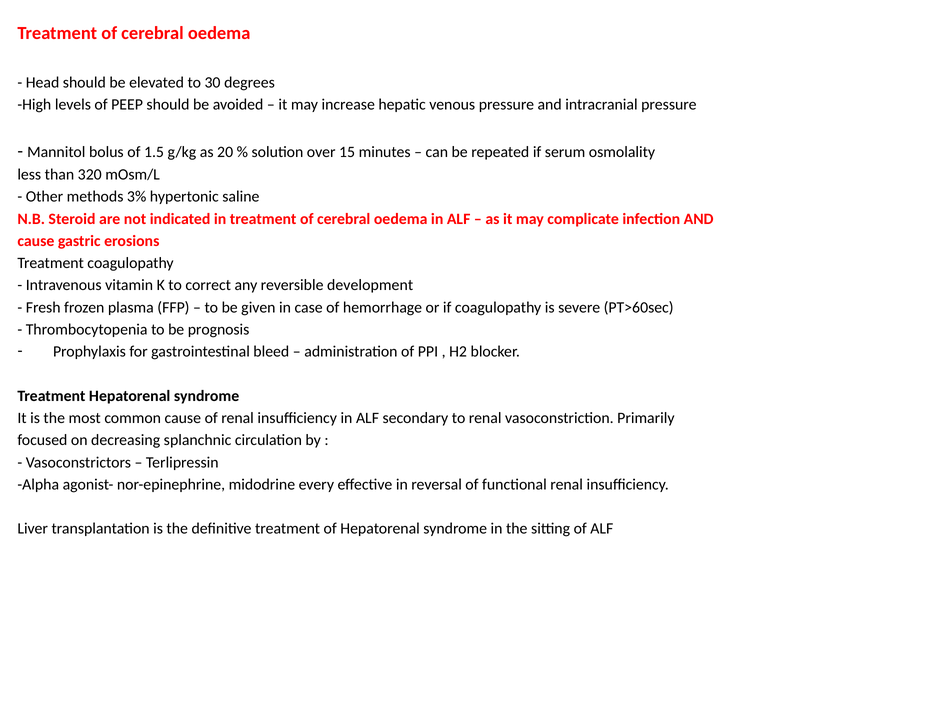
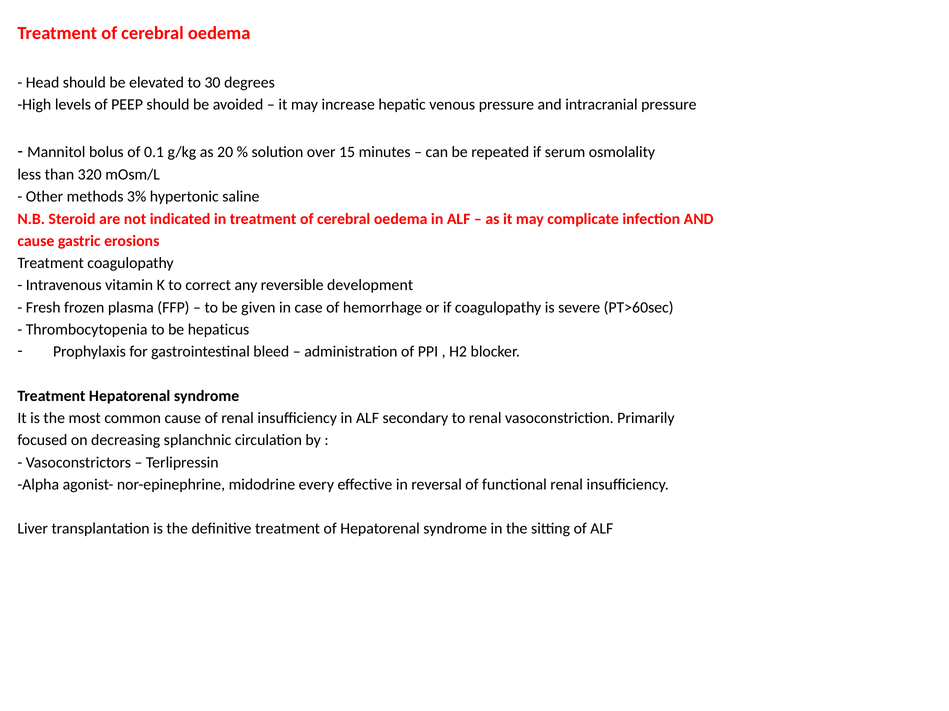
1.5: 1.5 -> 0.1
prognosis: prognosis -> hepaticus
